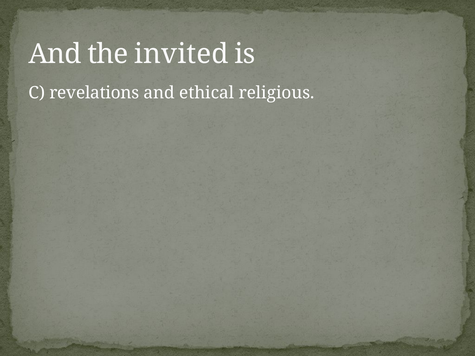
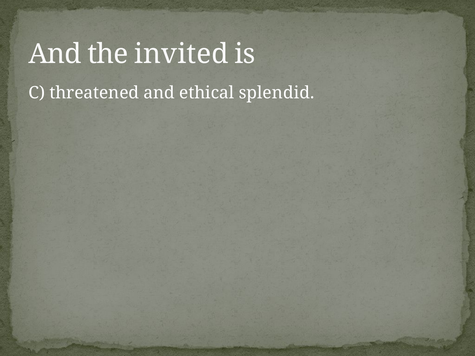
revelations: revelations -> threatened
religious: religious -> splendid
